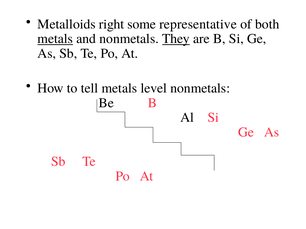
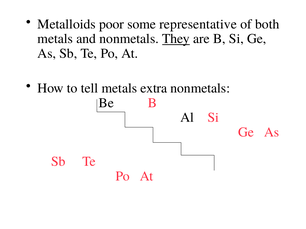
right: right -> poor
metals at (55, 39) underline: present -> none
level: level -> extra
